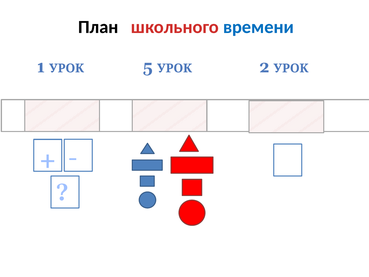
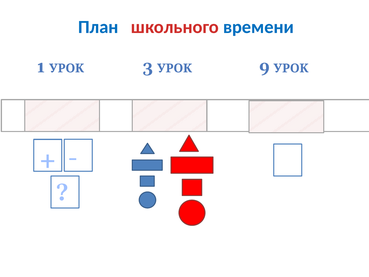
План colour: black -> blue
5: 5 -> 3
2: 2 -> 9
